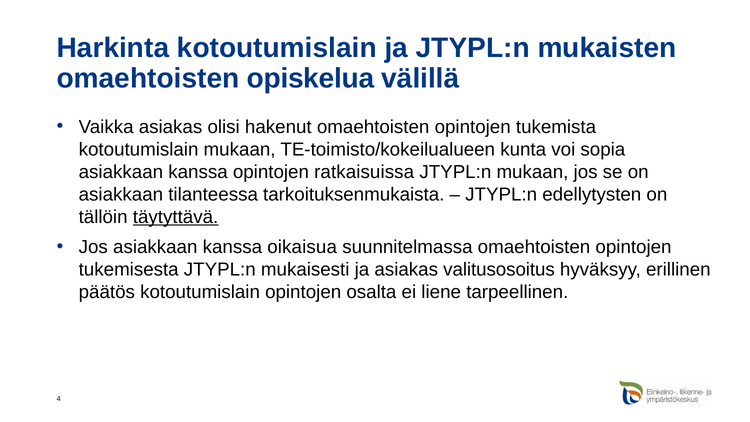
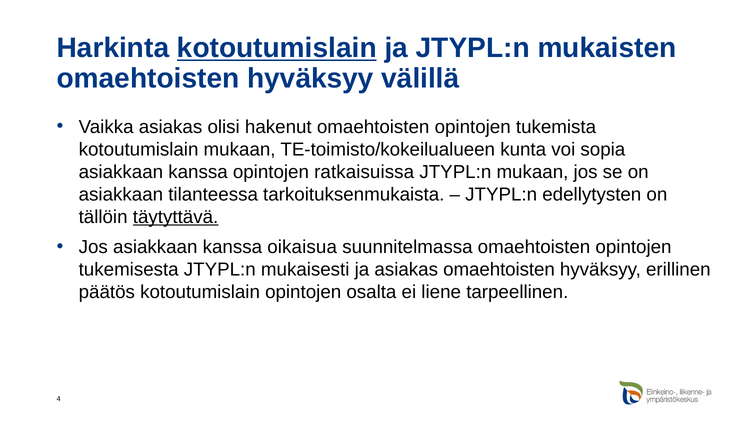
kotoutumislain at (277, 48) underline: none -> present
opiskelua at (311, 78): opiskelua -> hyväksyy
asiakas valitusosoitus: valitusosoitus -> omaehtoisten
